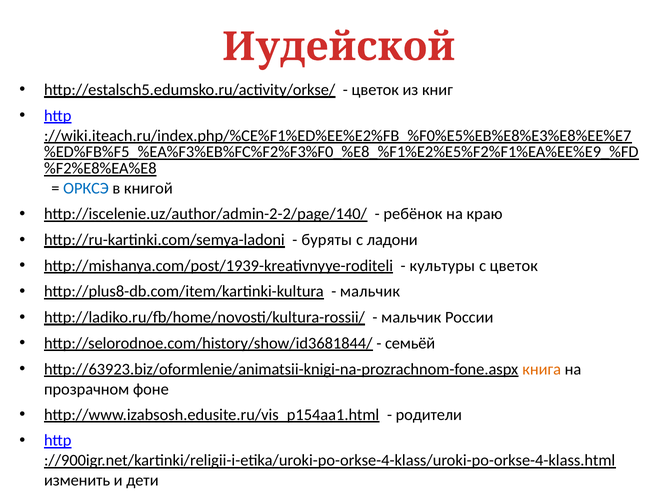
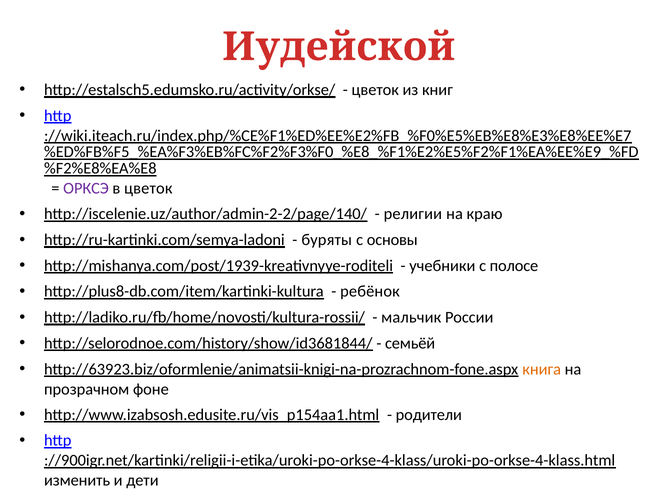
ОРКСЭ colour: blue -> purple
в книгой: книгой -> цветок
ребёнок: ребёнок -> религии
ладони: ладони -> основы
культуры: культуры -> учебники
с цветок: цветок -> полосе
мальчик at (370, 292): мальчик -> ребёнок
